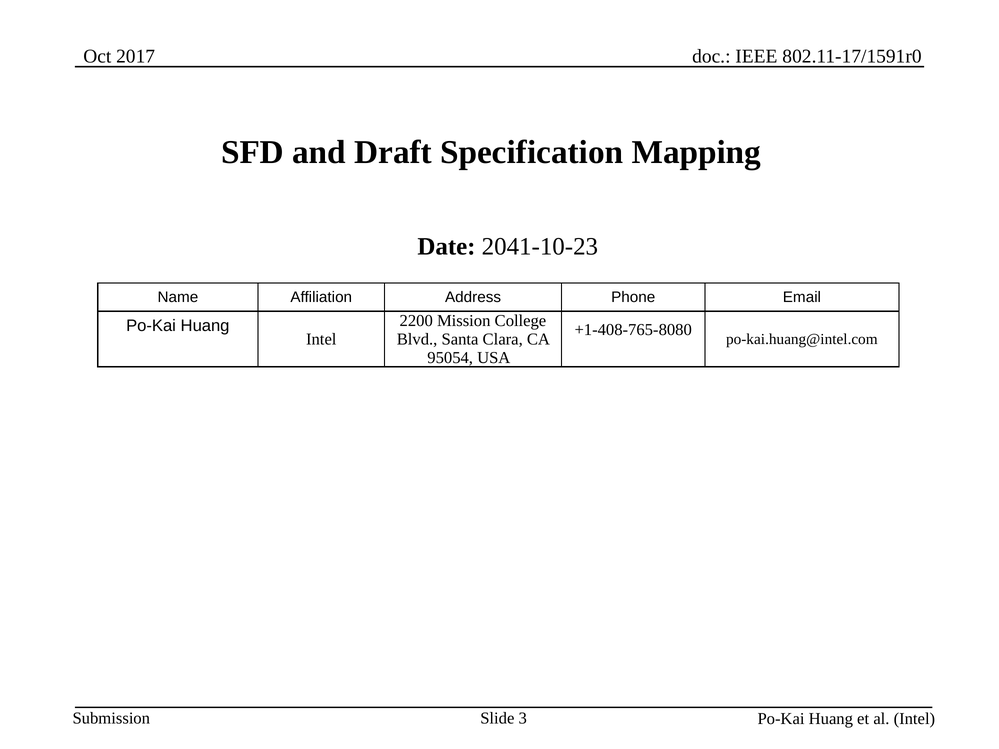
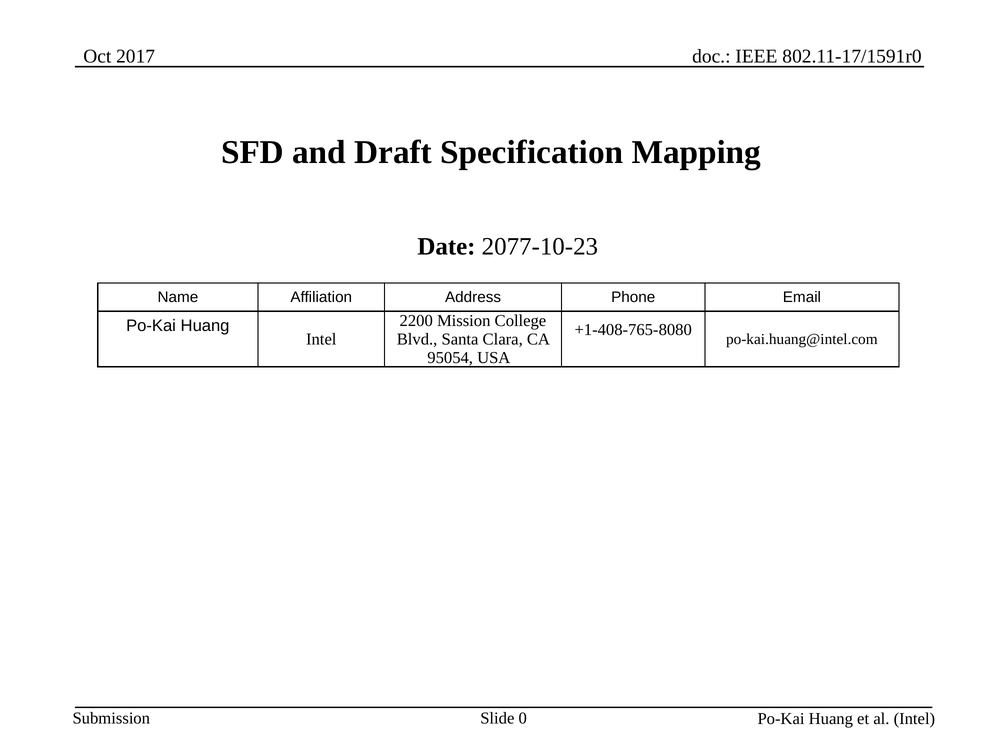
2041-10-23: 2041-10-23 -> 2077-10-23
3: 3 -> 0
